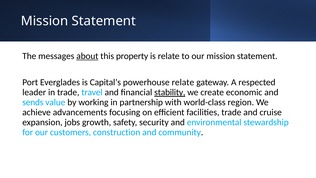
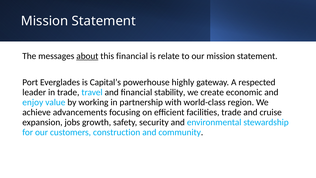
this property: property -> financial
powerhouse relate: relate -> highly
stability underline: present -> none
sends: sends -> enjoy
